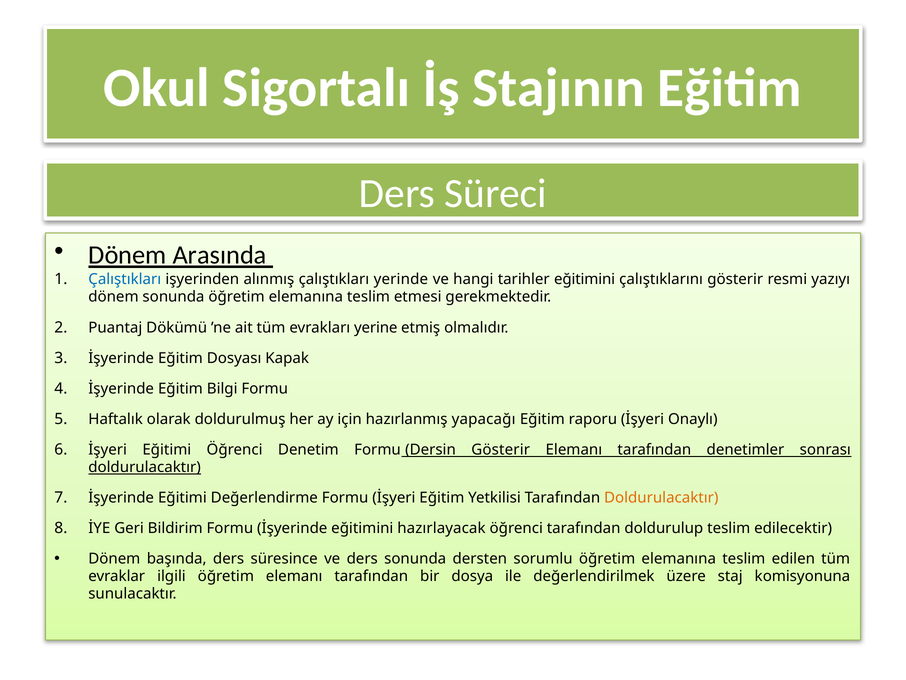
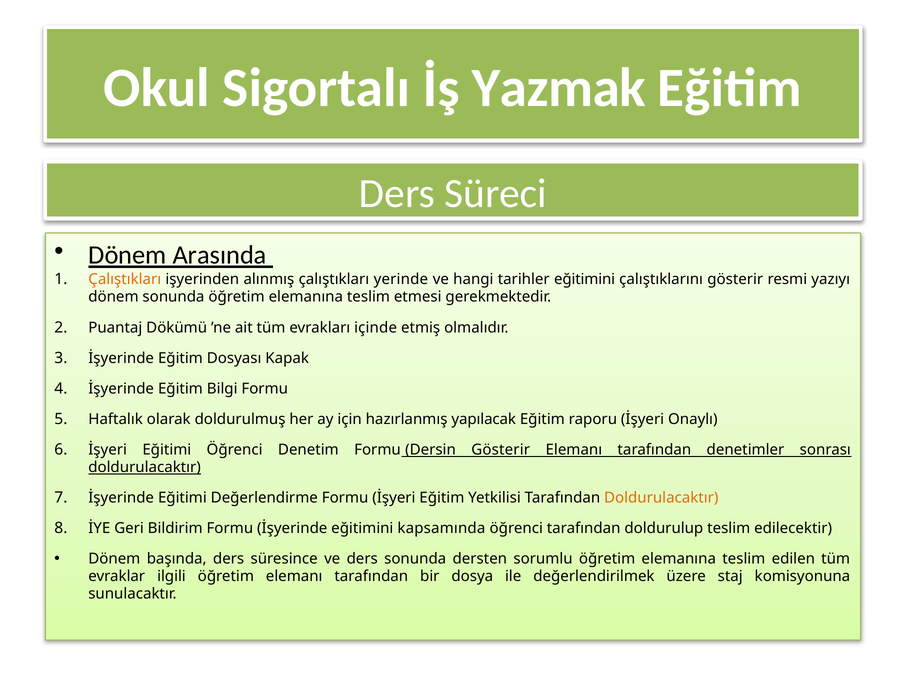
Stajının: Stajının -> Yazmak
Çalıştıkları at (125, 279) colour: blue -> orange
yerine: yerine -> içinde
yapacağı: yapacağı -> yapılacak
hazırlayacak: hazırlayacak -> kapsamında
